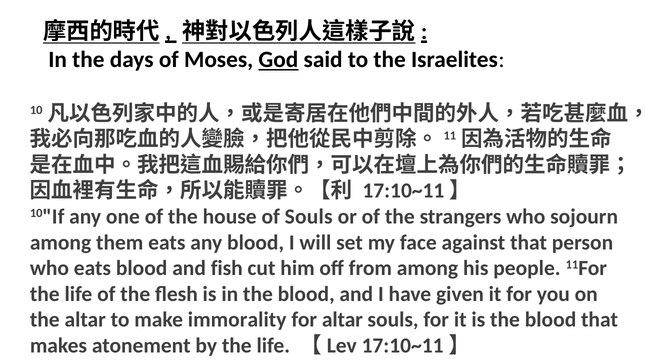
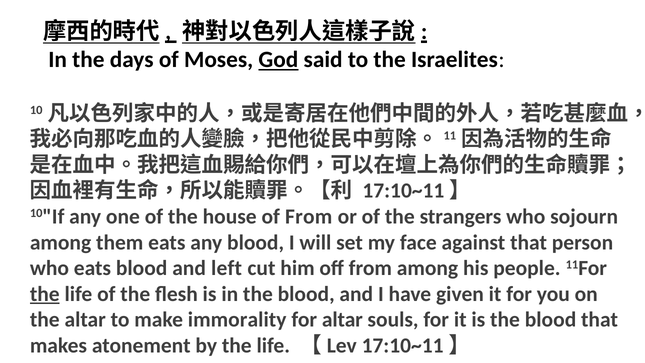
of Souls: Souls -> From
fish: fish -> left
the at (45, 294) underline: none -> present
